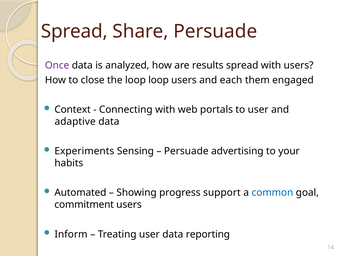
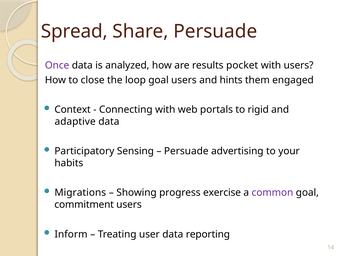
results spread: spread -> pocket
loop loop: loop -> goal
each: each -> hints
to user: user -> rigid
Experiments: Experiments -> Participatory
Automated: Automated -> Migrations
support: support -> exercise
common colour: blue -> purple
